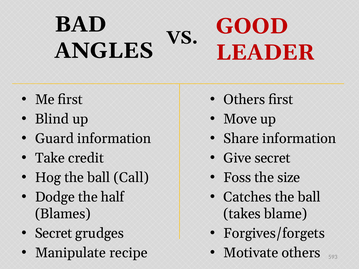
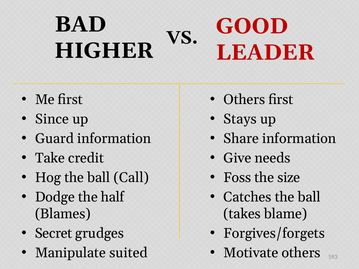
ANGLES: ANGLES -> HIGHER
Blind: Blind -> Since
Move: Move -> Stays
Give secret: secret -> needs
recipe: recipe -> suited
